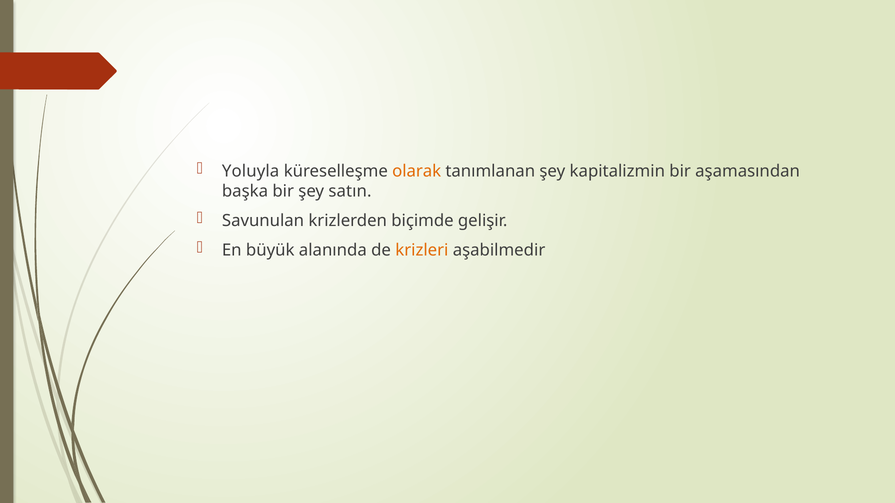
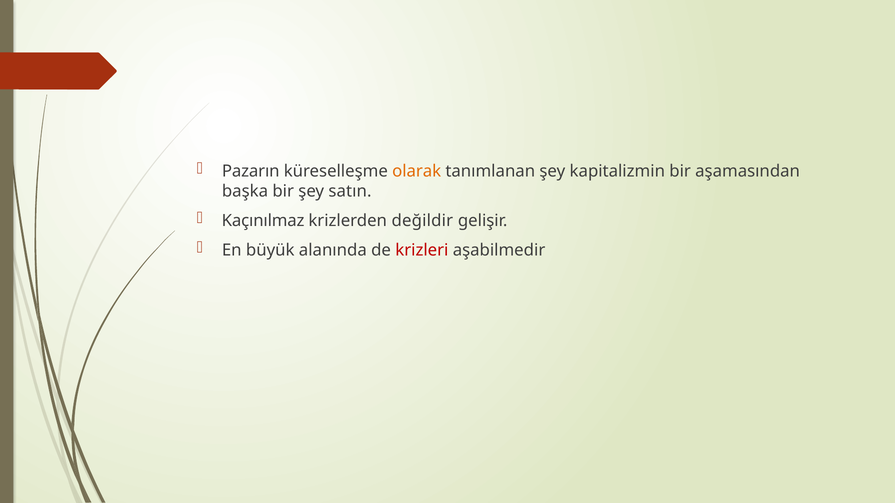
Yoluyla: Yoluyla -> Pazarın
Savunulan: Savunulan -> Kaçınılmaz
biçimde: biçimde -> değildir
krizleri colour: orange -> red
